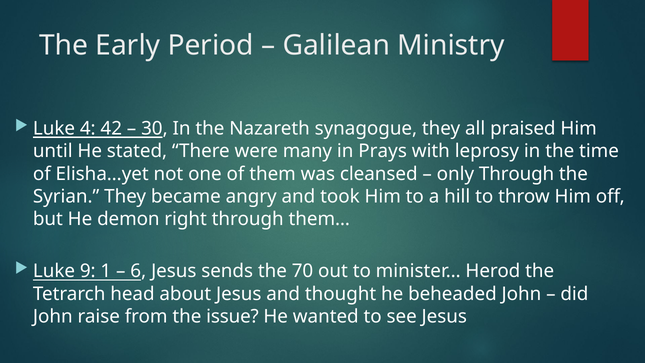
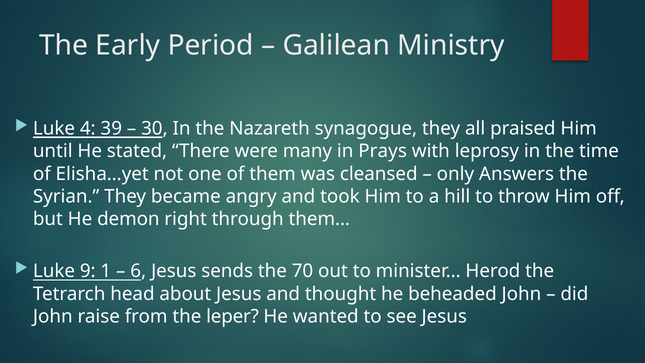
42: 42 -> 39
only Through: Through -> Answers
issue: issue -> leper
